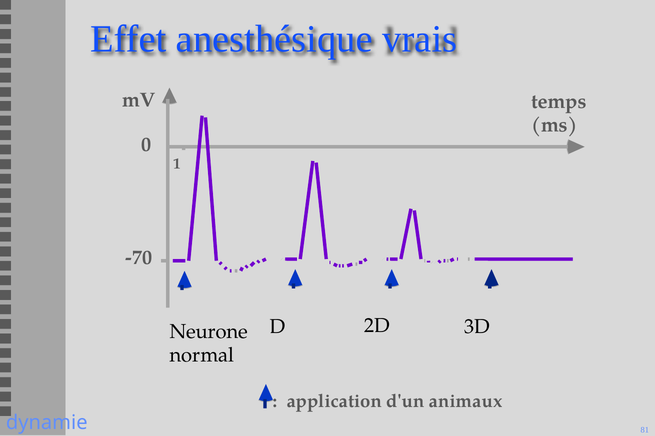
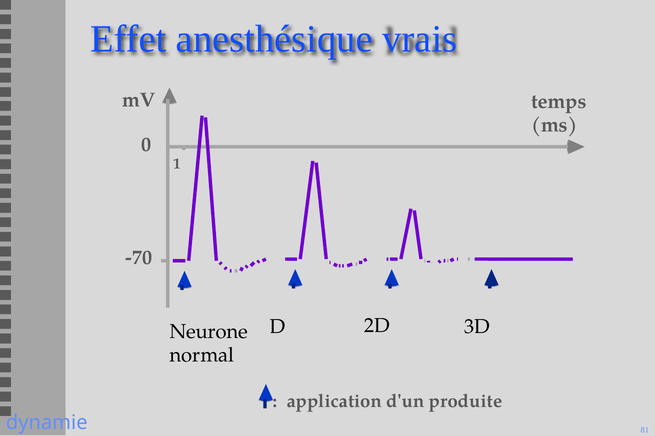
animaux: animaux -> produite
